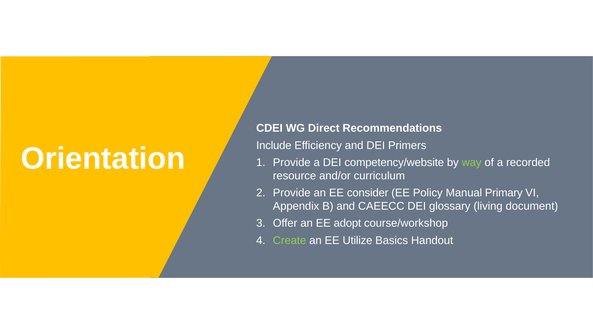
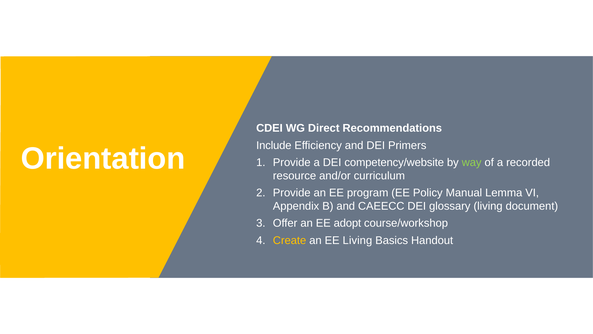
consider: consider -> program
Primary: Primary -> Lemma
Create colour: light green -> yellow
EE Utilize: Utilize -> Living
